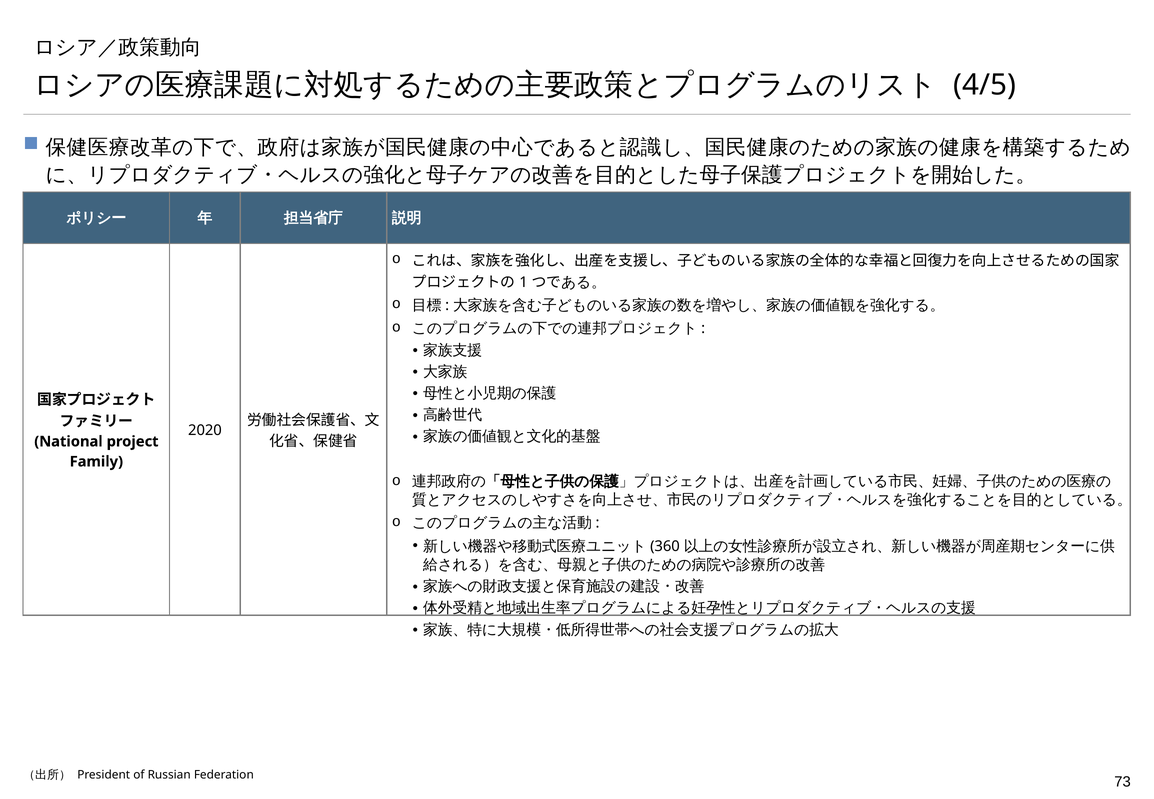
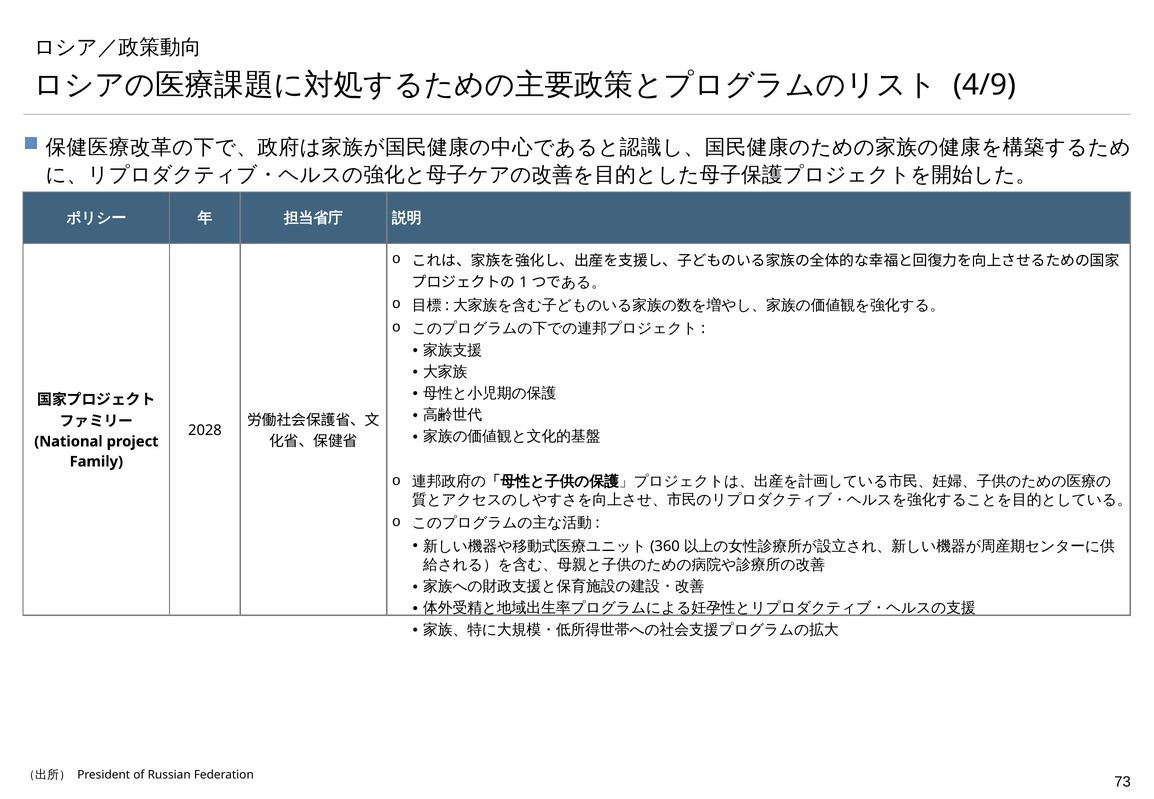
4/5: 4/5 -> 4/9
2020: 2020 -> 2028
